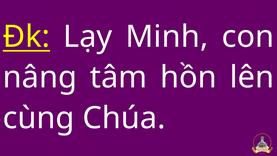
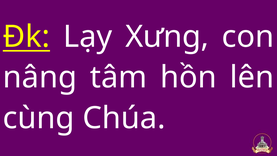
Minh: Minh -> Xưng
